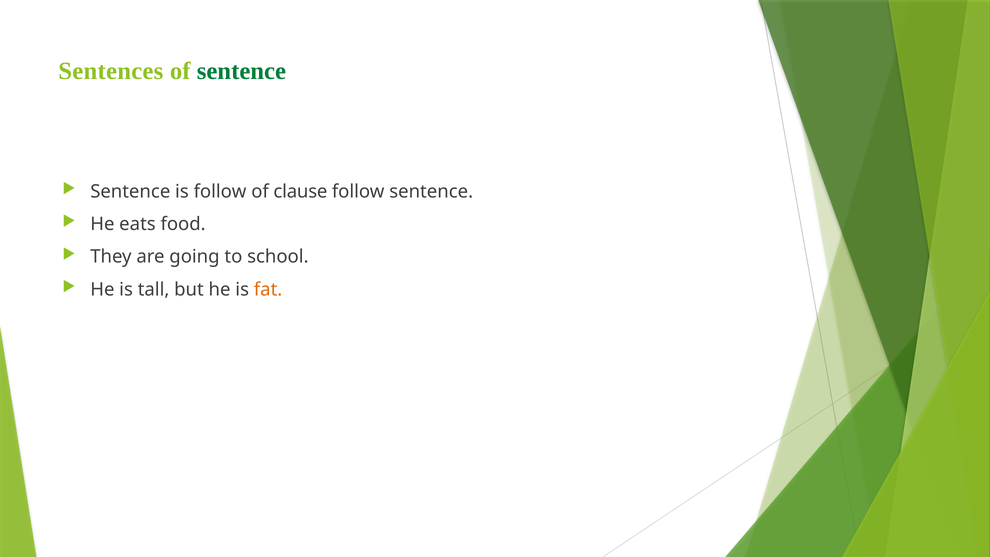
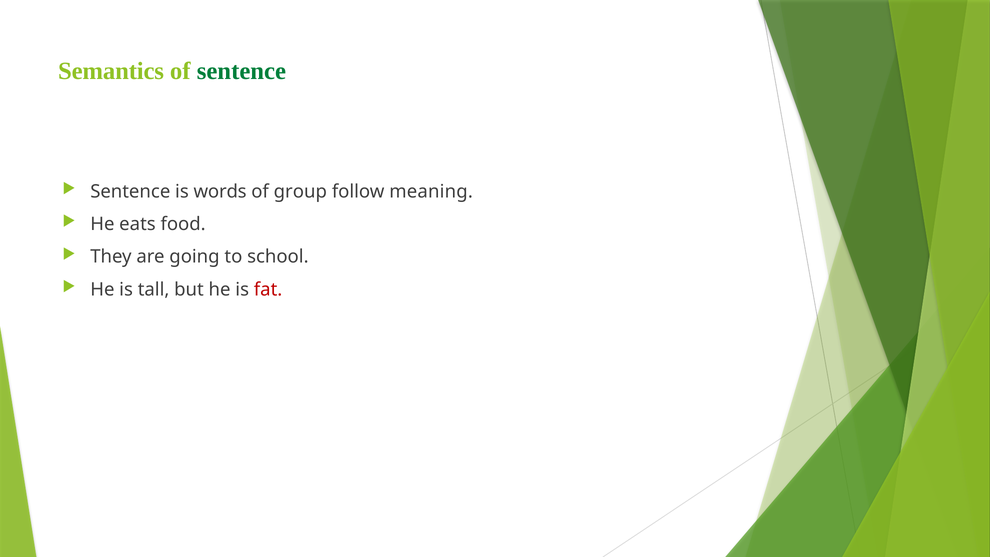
Sentences: Sentences -> Semantics
is follow: follow -> words
clause: clause -> group
follow sentence: sentence -> meaning
fat colour: orange -> red
